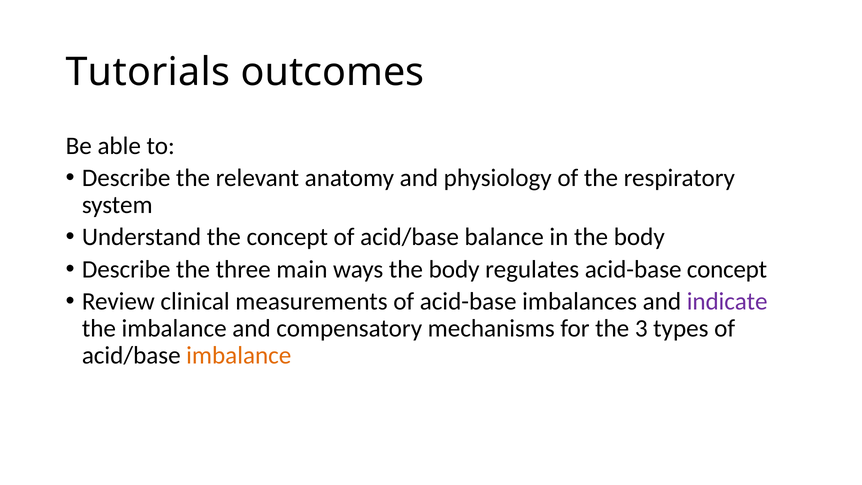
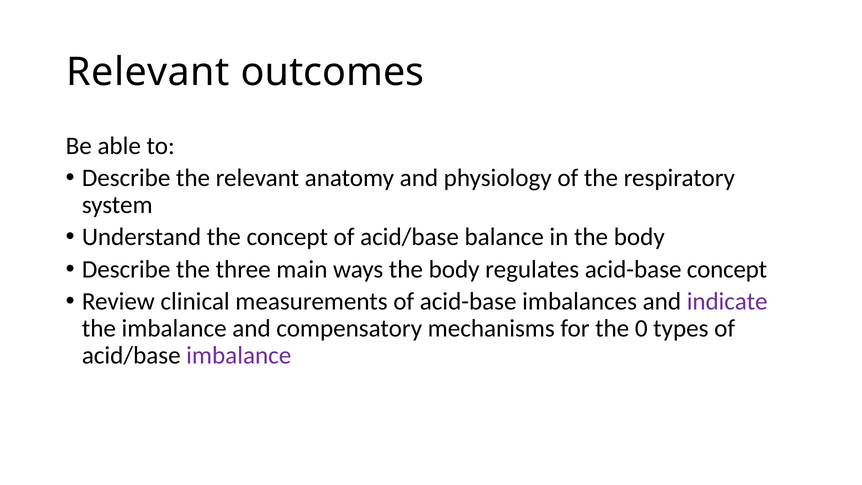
Tutorials at (148, 72): Tutorials -> Relevant
3: 3 -> 0
imbalance at (239, 356) colour: orange -> purple
